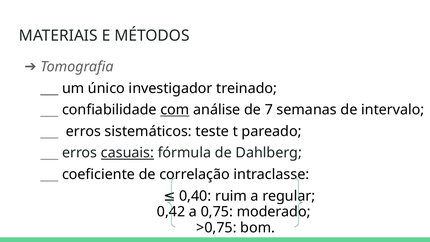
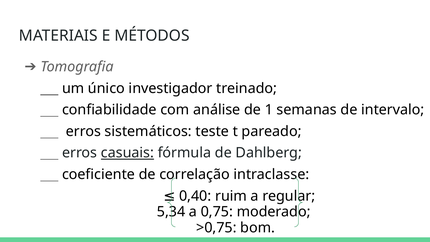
com underline: present -> none
7: 7 -> 1
0,42: 0,42 -> 5,34
